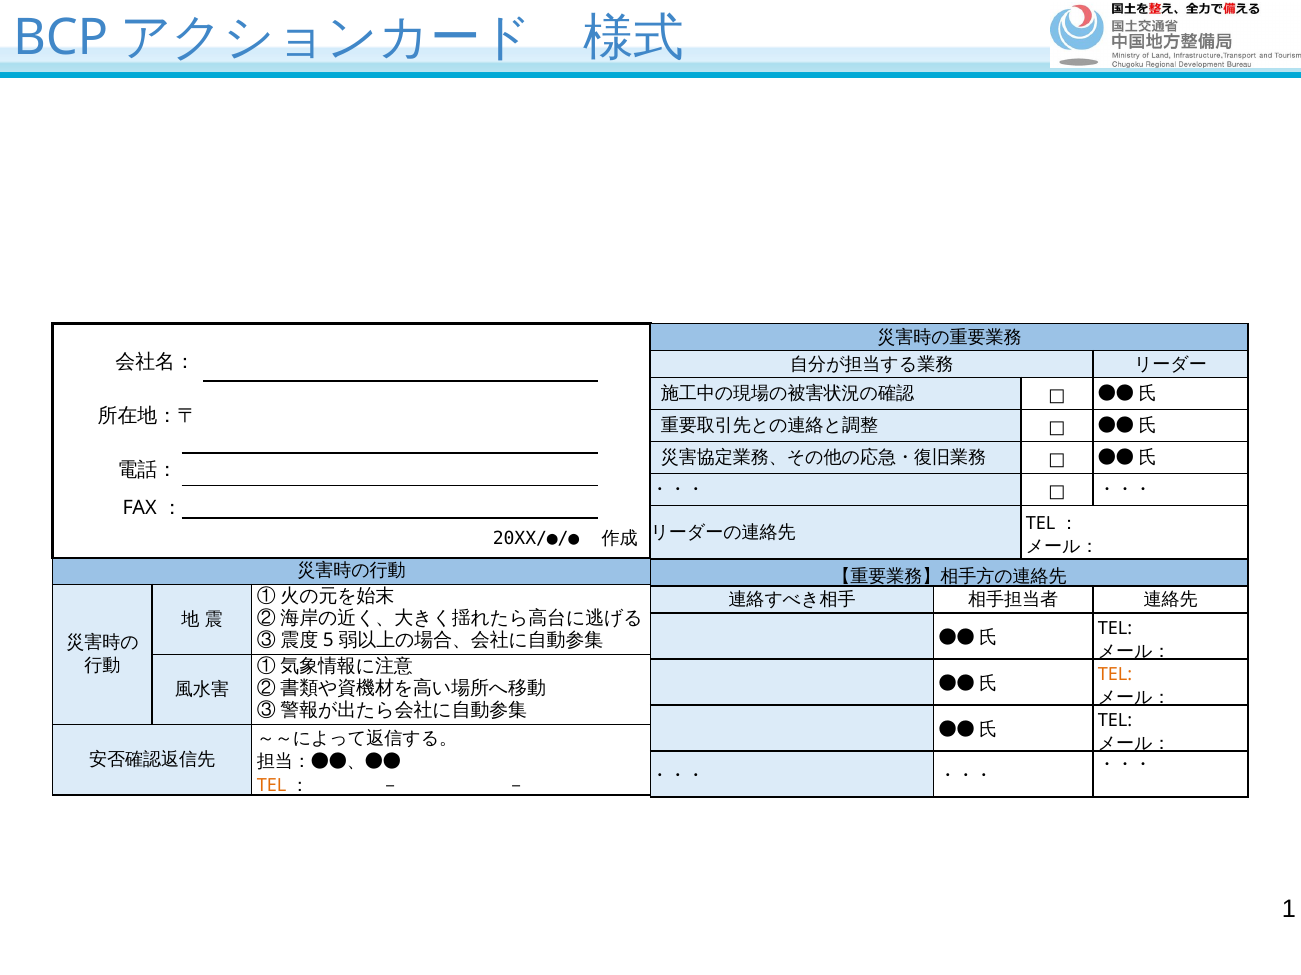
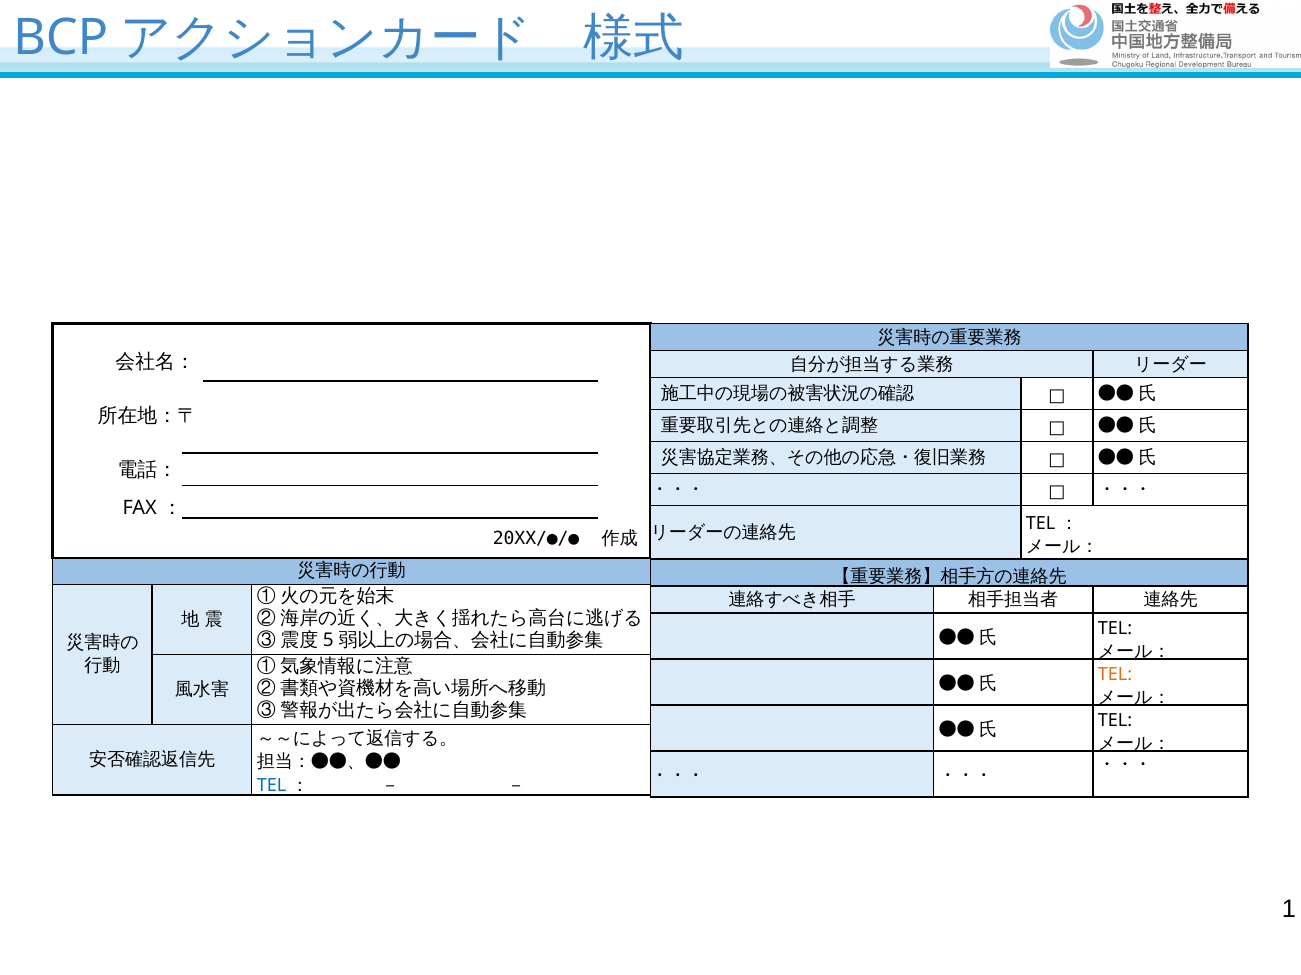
TEL at (272, 787) colour: orange -> blue
